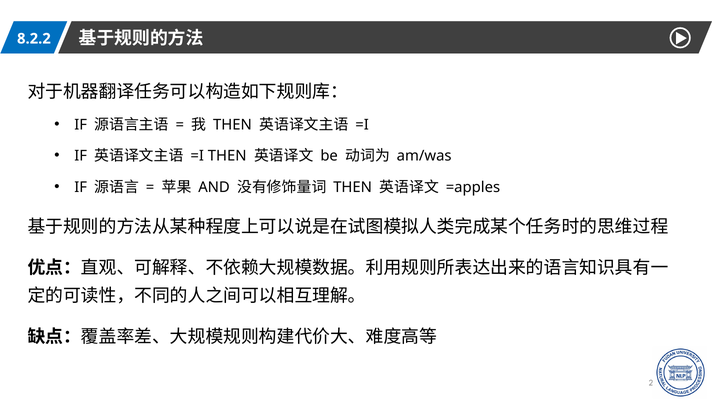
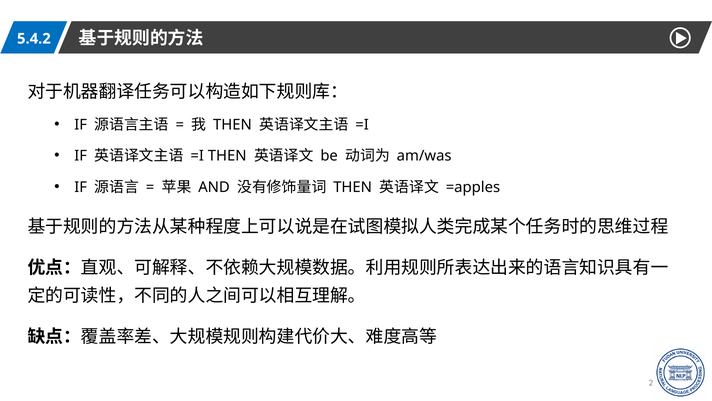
8.2.2: 8.2.2 -> 5.4.2
